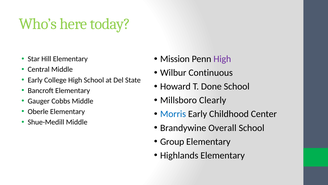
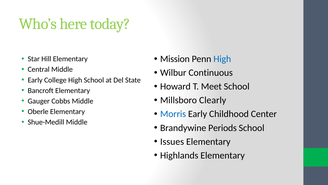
High at (222, 59) colour: purple -> blue
Done: Done -> Meet
Overall: Overall -> Periods
Group: Group -> Issues
